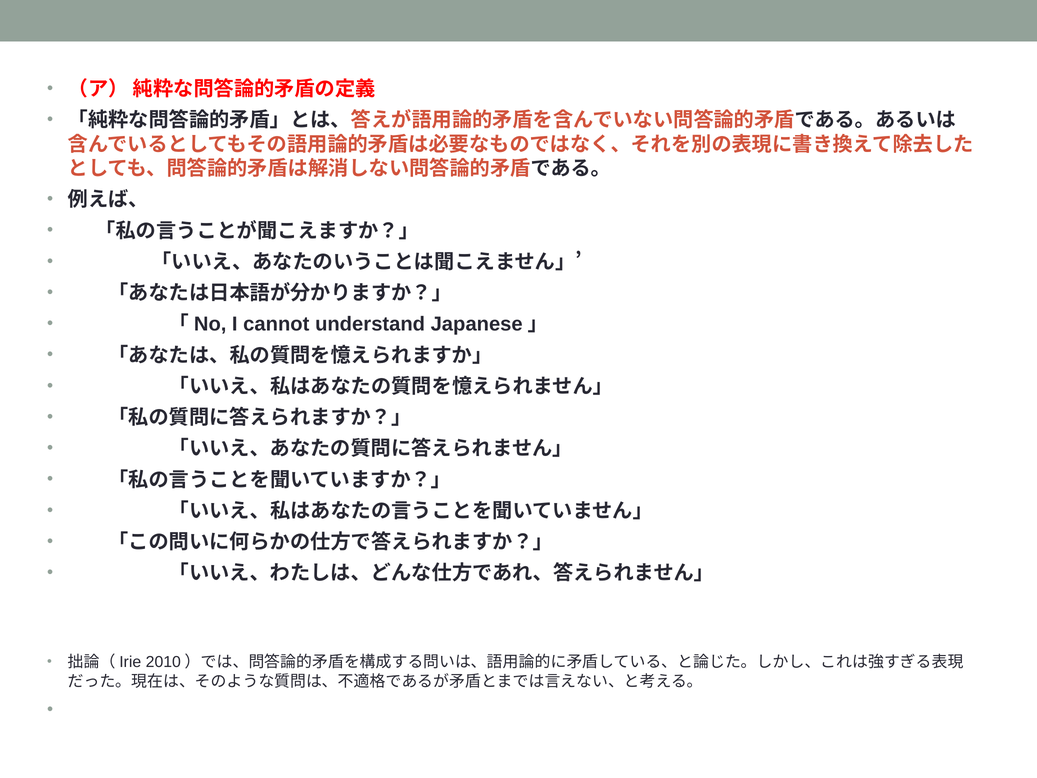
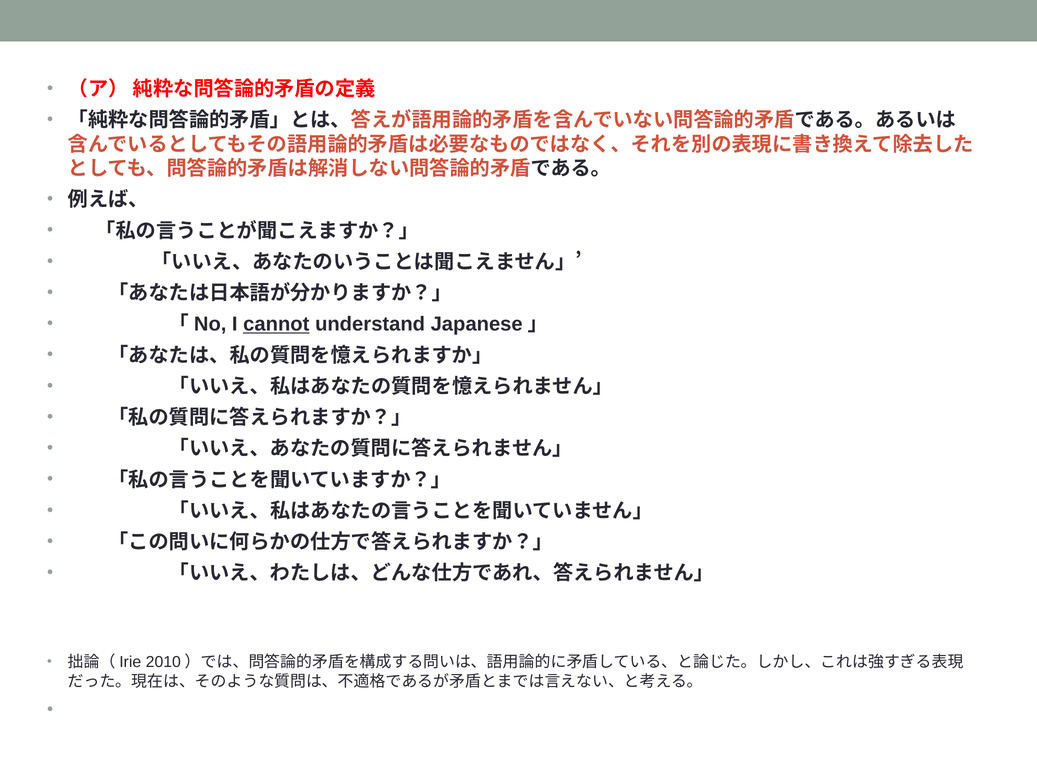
cannot underline: none -> present
